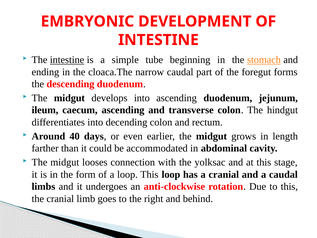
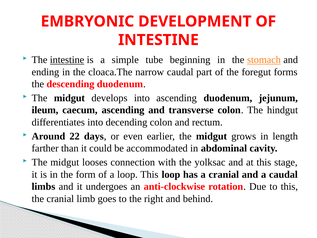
40: 40 -> 22
